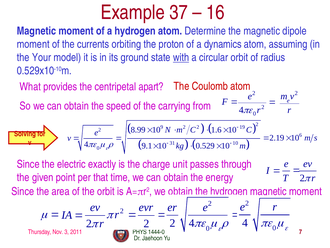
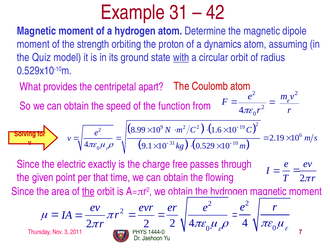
Example 37: 37 -> 31
16: 16 -> 42
currents: currents -> strength
Your: Your -> Quiz
carrying: carrying -> function
unit: unit -> free
energy: energy -> flowing
the at (88, 191) underline: none -> present
